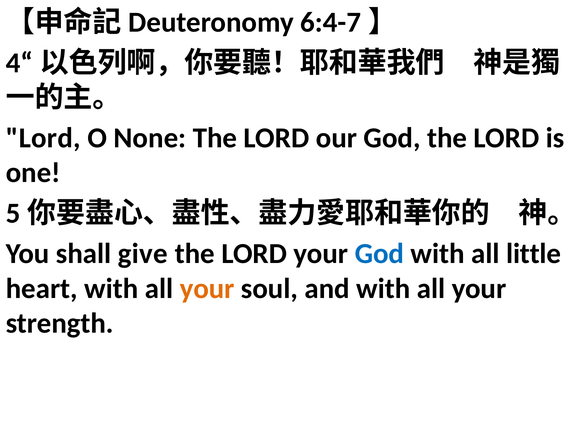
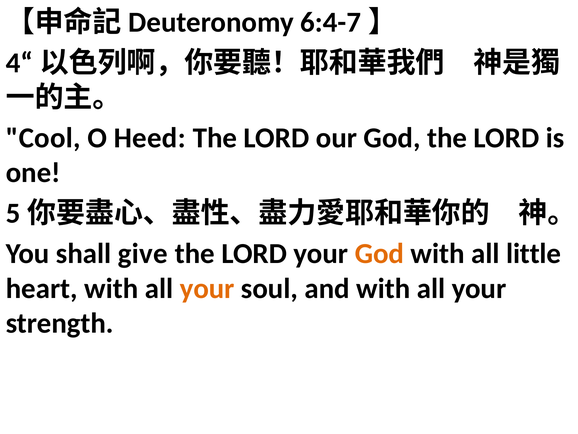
Lord at (43, 138): Lord -> Cool
None: None -> Heed
God at (379, 253) colour: blue -> orange
